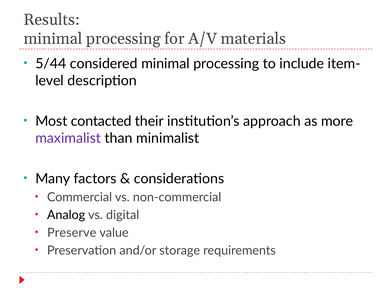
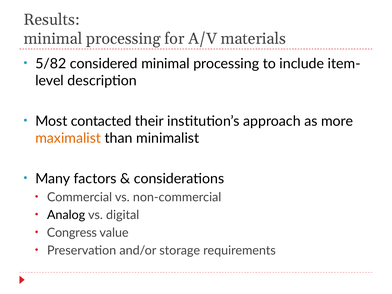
5/44: 5/44 -> 5/82
maximalist colour: purple -> orange
Preserve: Preserve -> Congress
